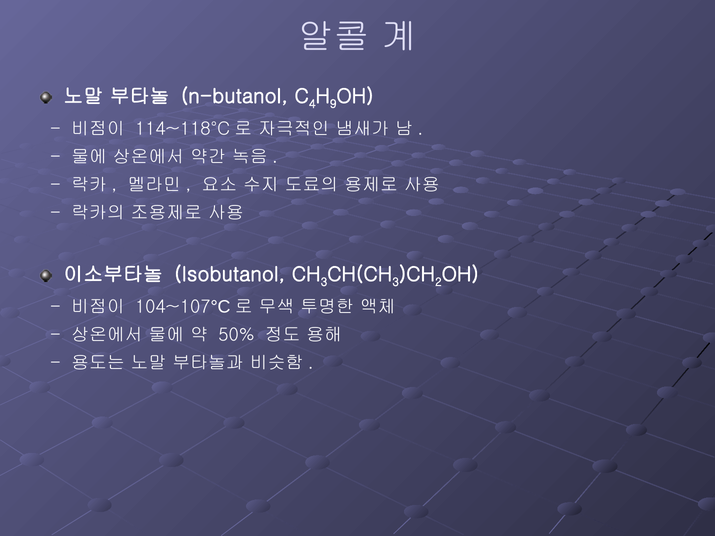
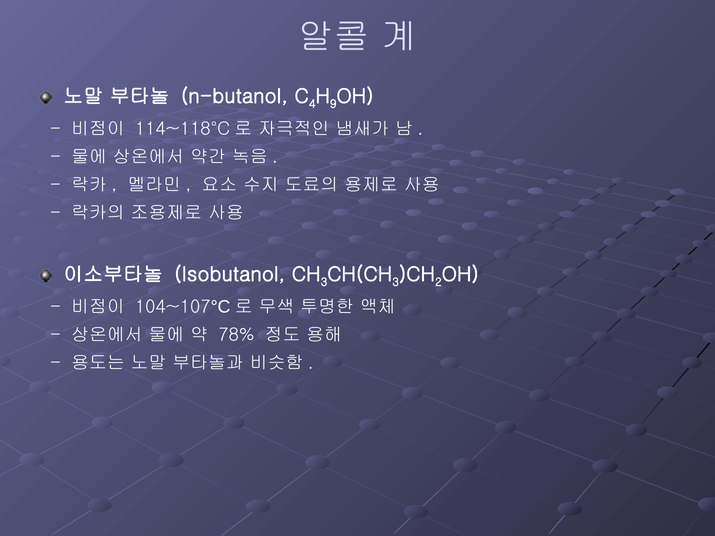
50%: 50% -> 78%
